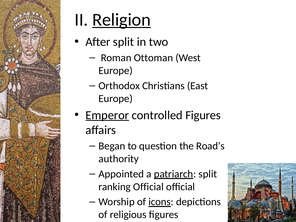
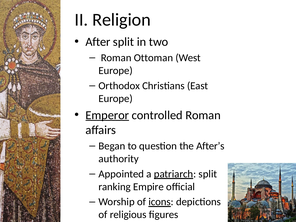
Religion underline: present -> none
controlled Figures: Figures -> Roman
Road’s: Road’s -> After’s
ranking Official: Official -> Empire
